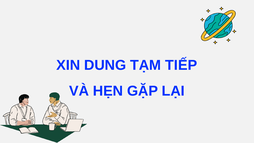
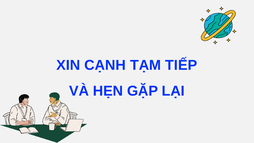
DUNG: DUNG -> CẠNH
